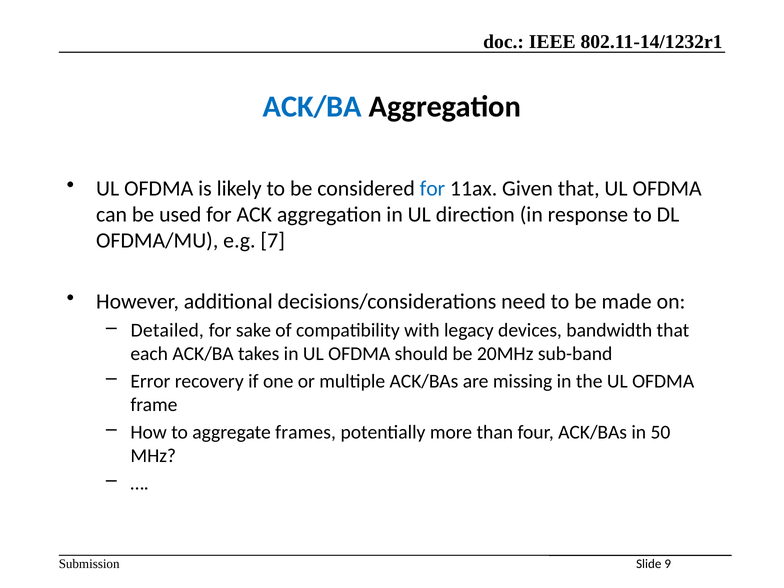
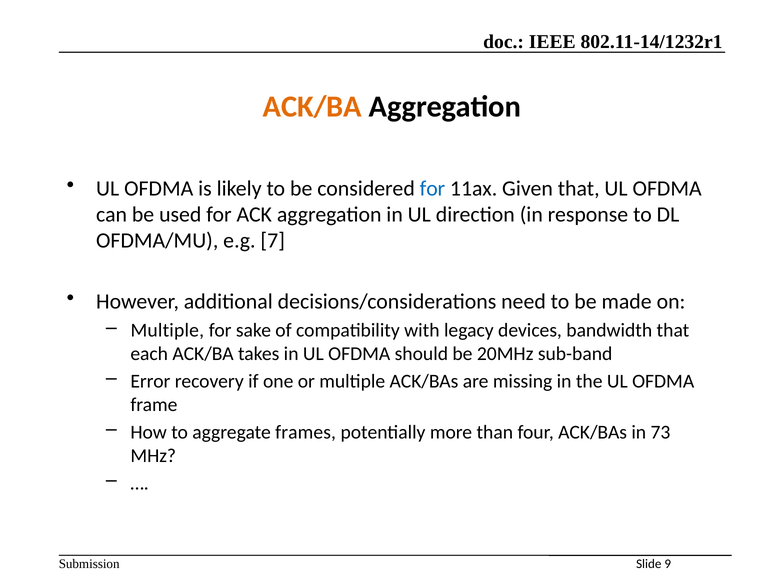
ACK/BA at (312, 107) colour: blue -> orange
Detailed at (167, 330): Detailed -> Multiple
50: 50 -> 73
